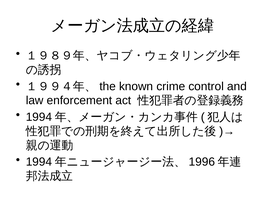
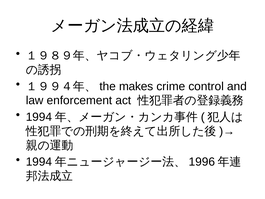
known: known -> makes
